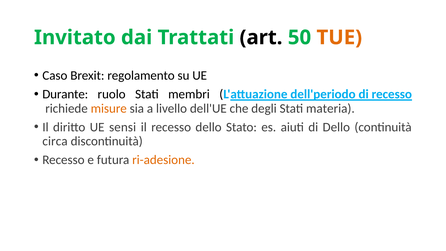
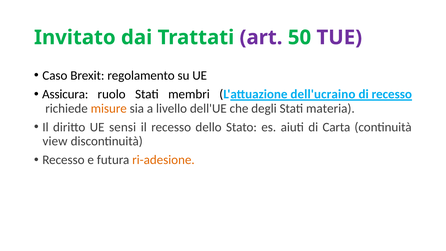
art colour: black -> purple
TUE colour: orange -> purple
Durante: Durante -> Assicura
dell'periodo: dell'periodo -> dell'ucraino
di Dello: Dello -> Carta
circa: circa -> view
